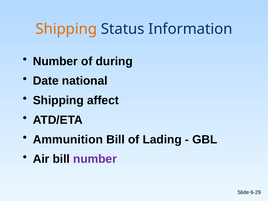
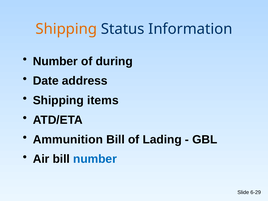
national: national -> address
affect: affect -> items
number at (95, 159) colour: purple -> blue
